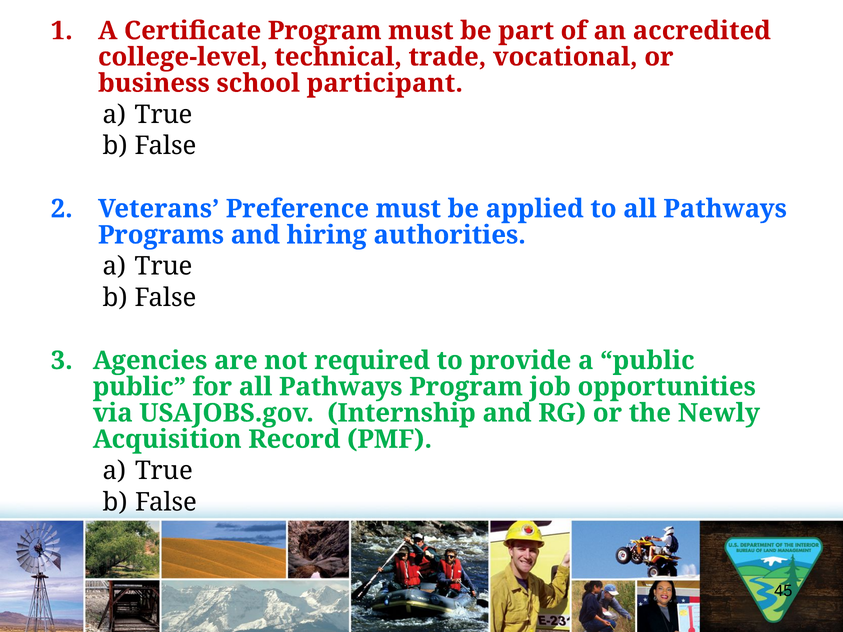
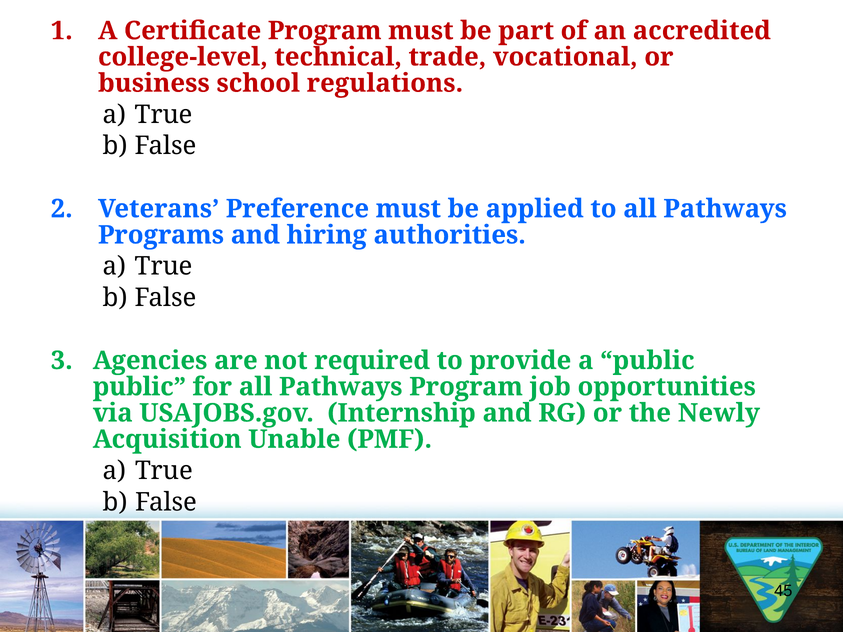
participant: participant -> regulations
Record: Record -> Unable
